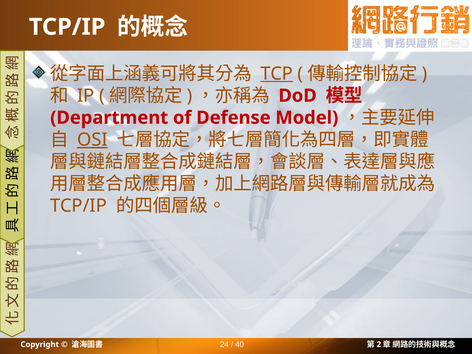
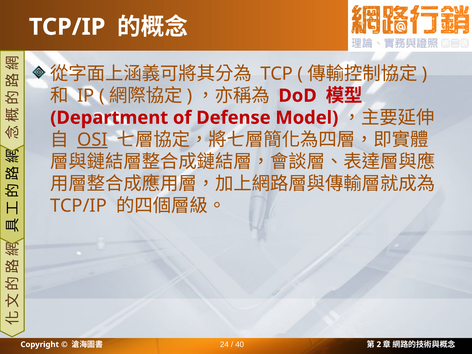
TCP underline: present -> none
